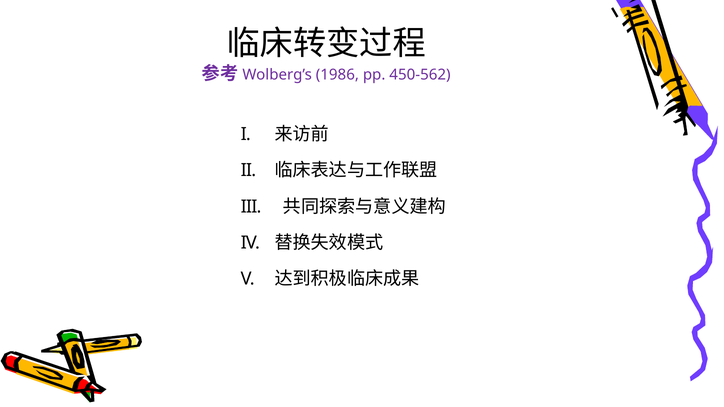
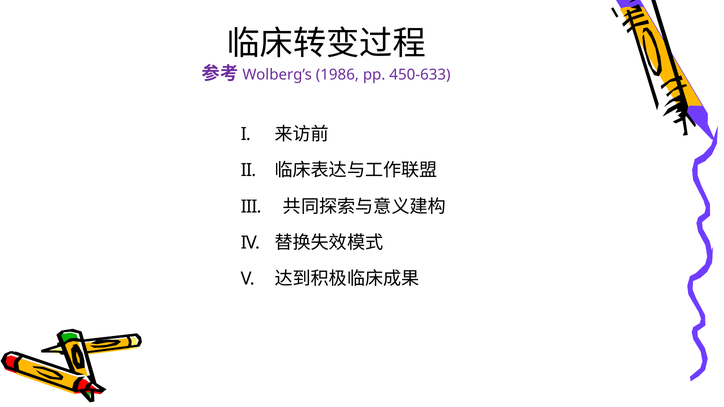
450-562: 450-562 -> 450-633
